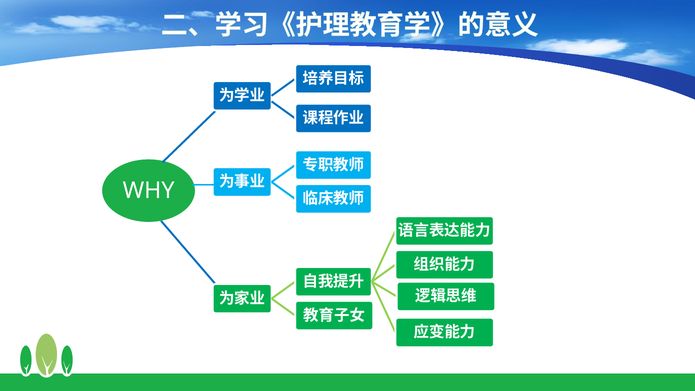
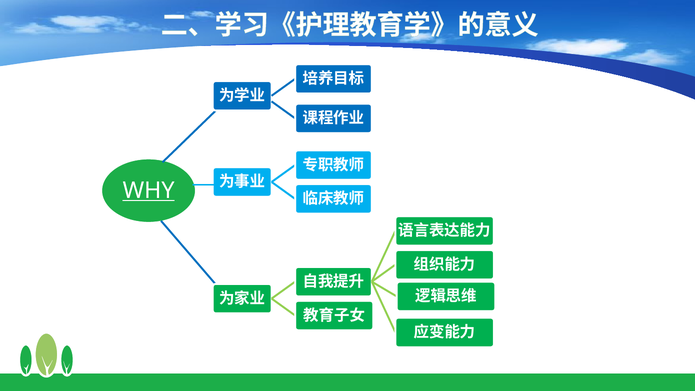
WHY underline: none -> present
